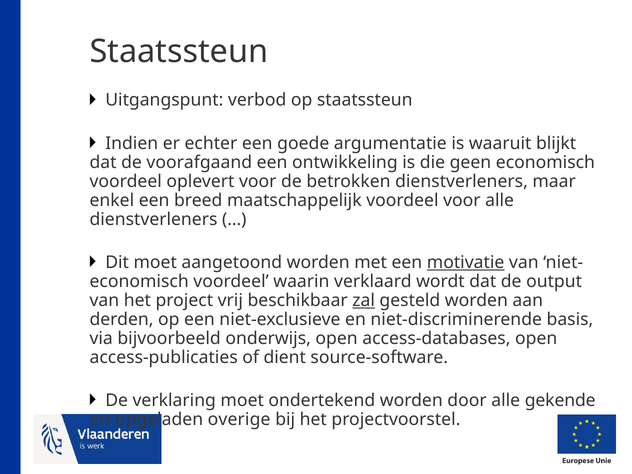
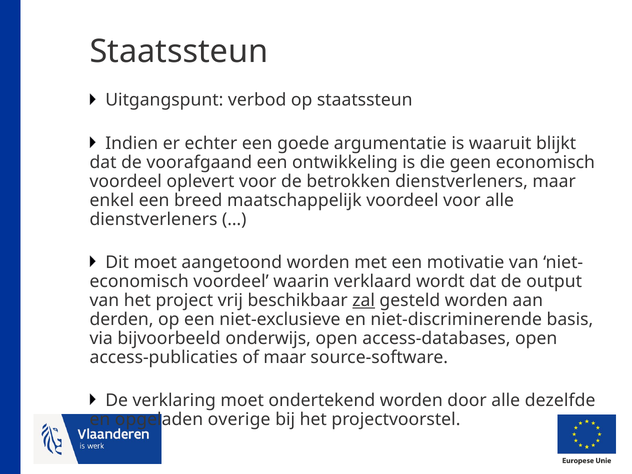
motivatie underline: present -> none
of dient: dient -> maar
gekende: gekende -> dezelfde
